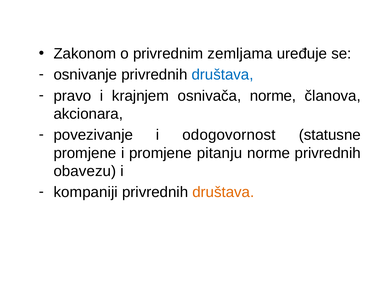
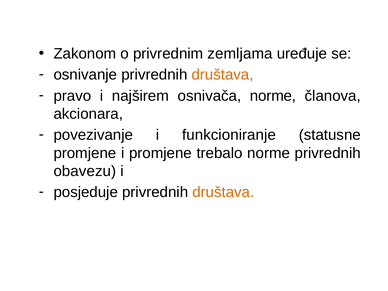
društava at (223, 75) colour: blue -> orange
krajnjem: krajnjem -> najširem
odogovornost: odogovornost -> funkcioniranje
pitanju: pitanju -> trebalo
kompaniji: kompaniji -> posjeduje
